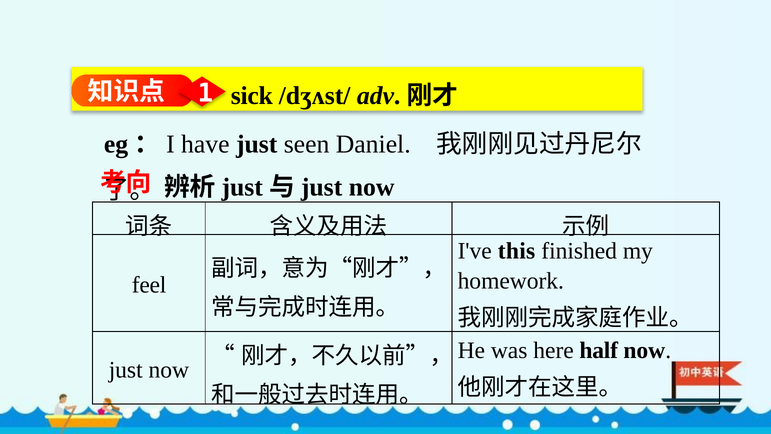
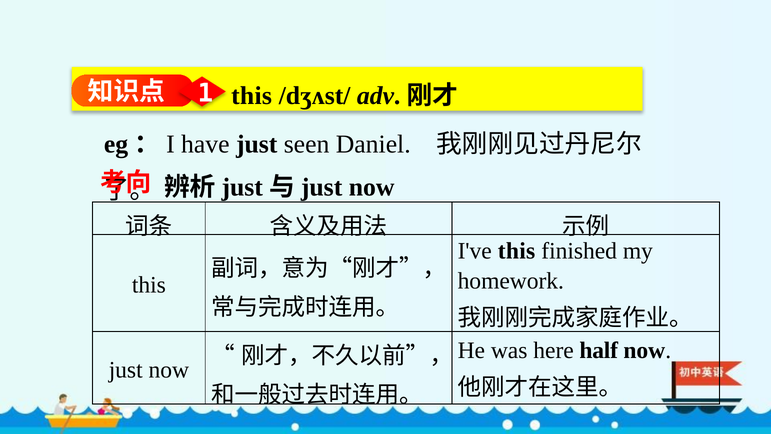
sick at (252, 96): sick -> this
feel at (149, 285): feel -> this
